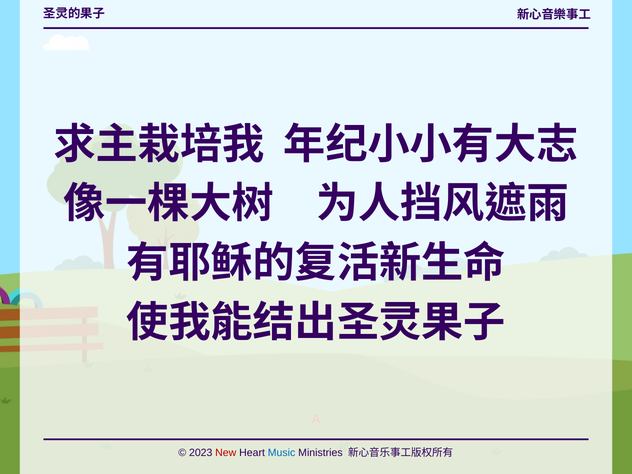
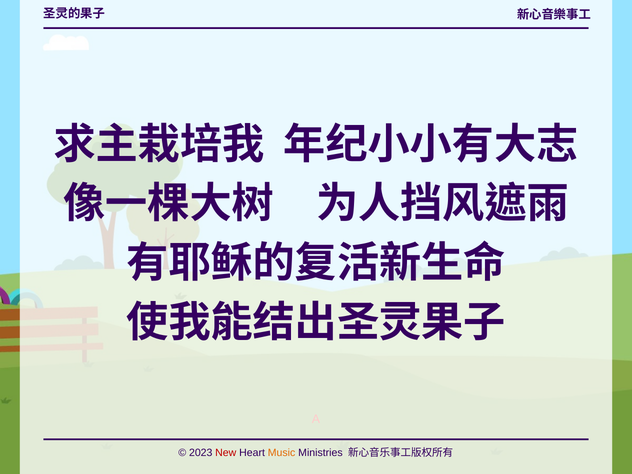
Music colour: blue -> orange
